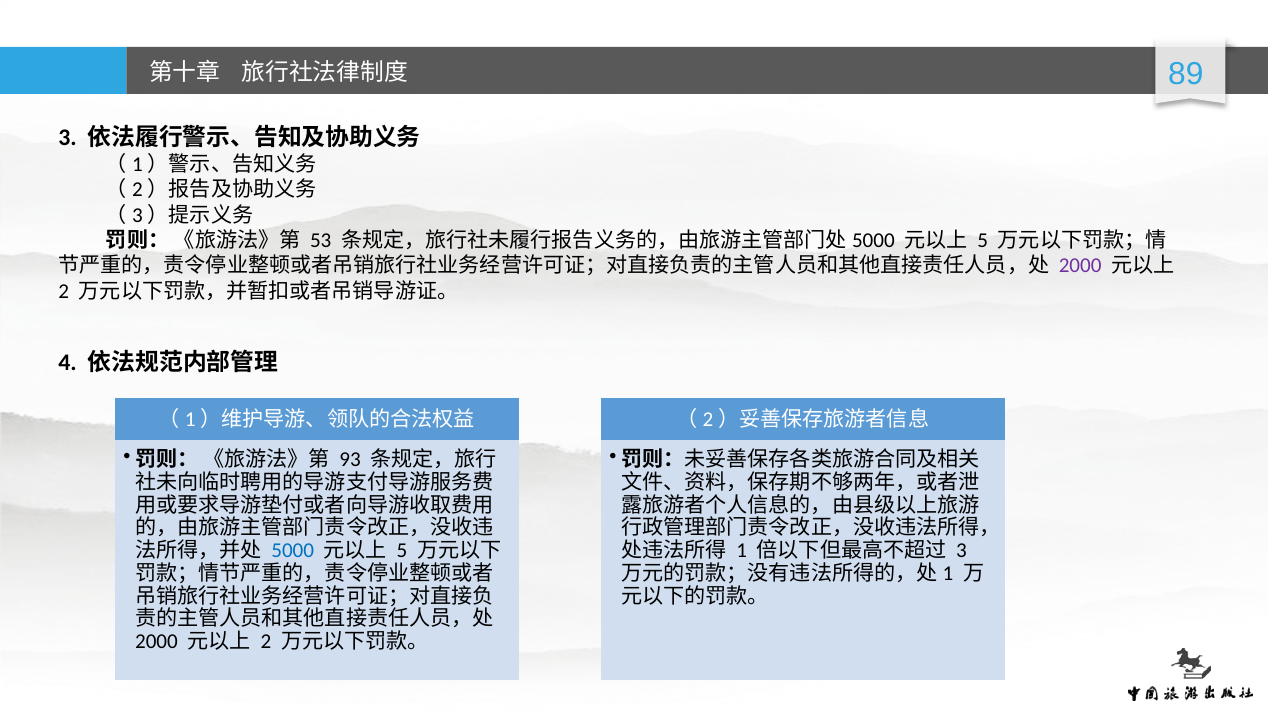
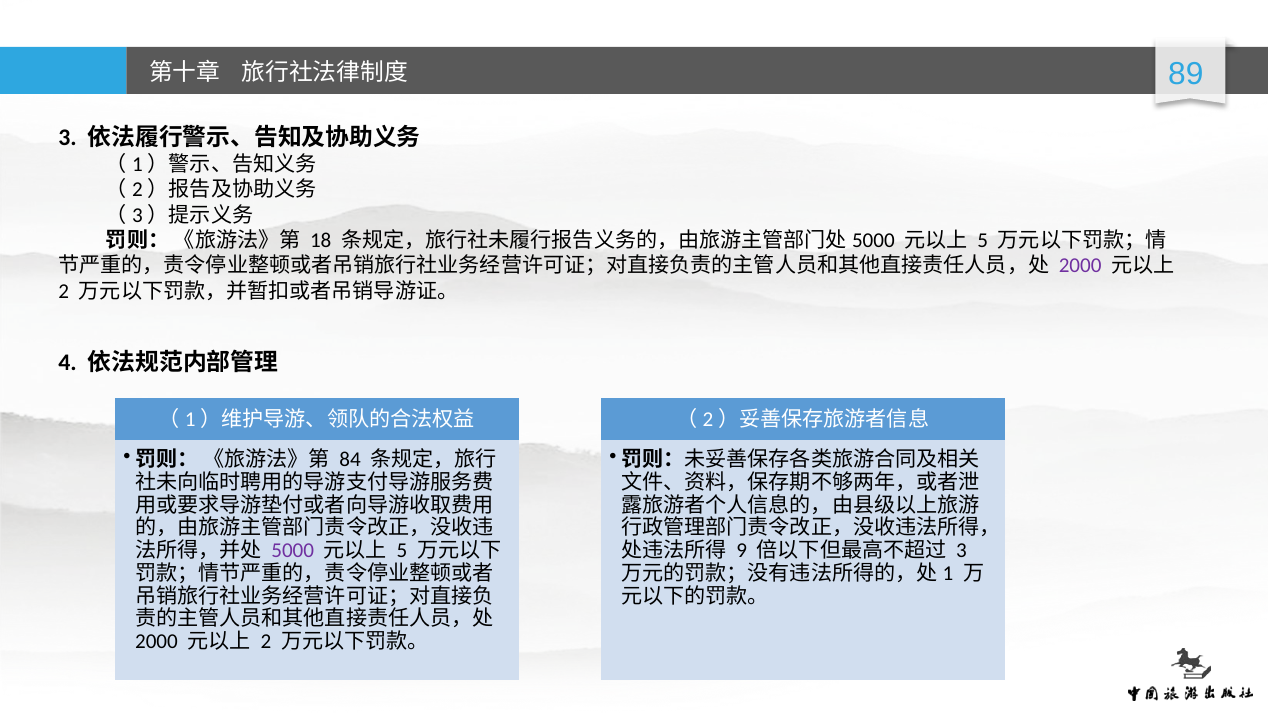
53: 53 -> 18
93: 93 -> 84
5000 colour: blue -> purple
1: 1 -> 9
